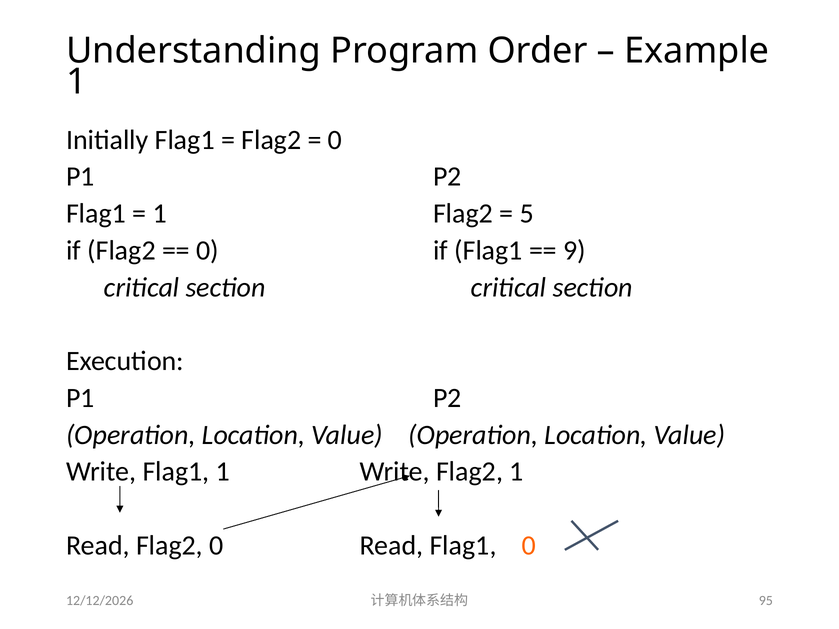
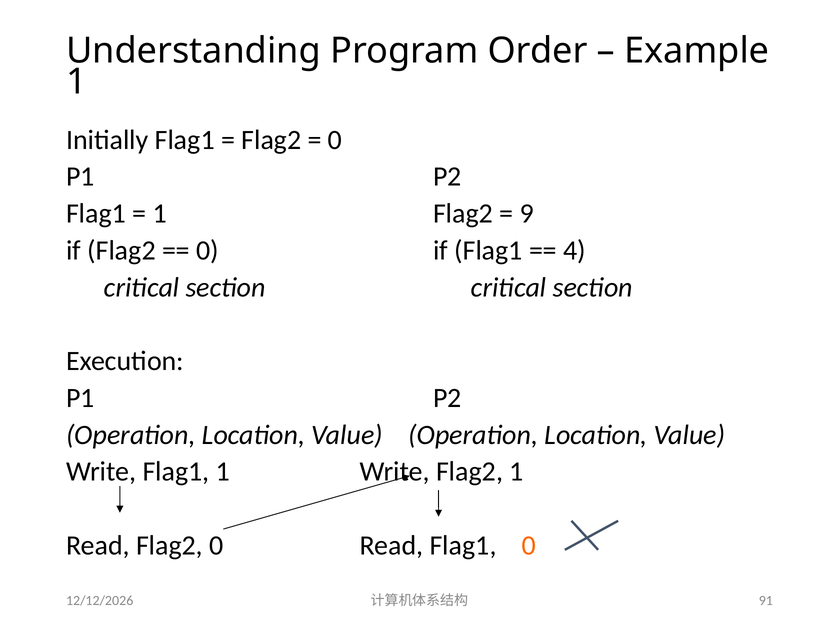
5: 5 -> 9
9: 9 -> 4
95: 95 -> 91
